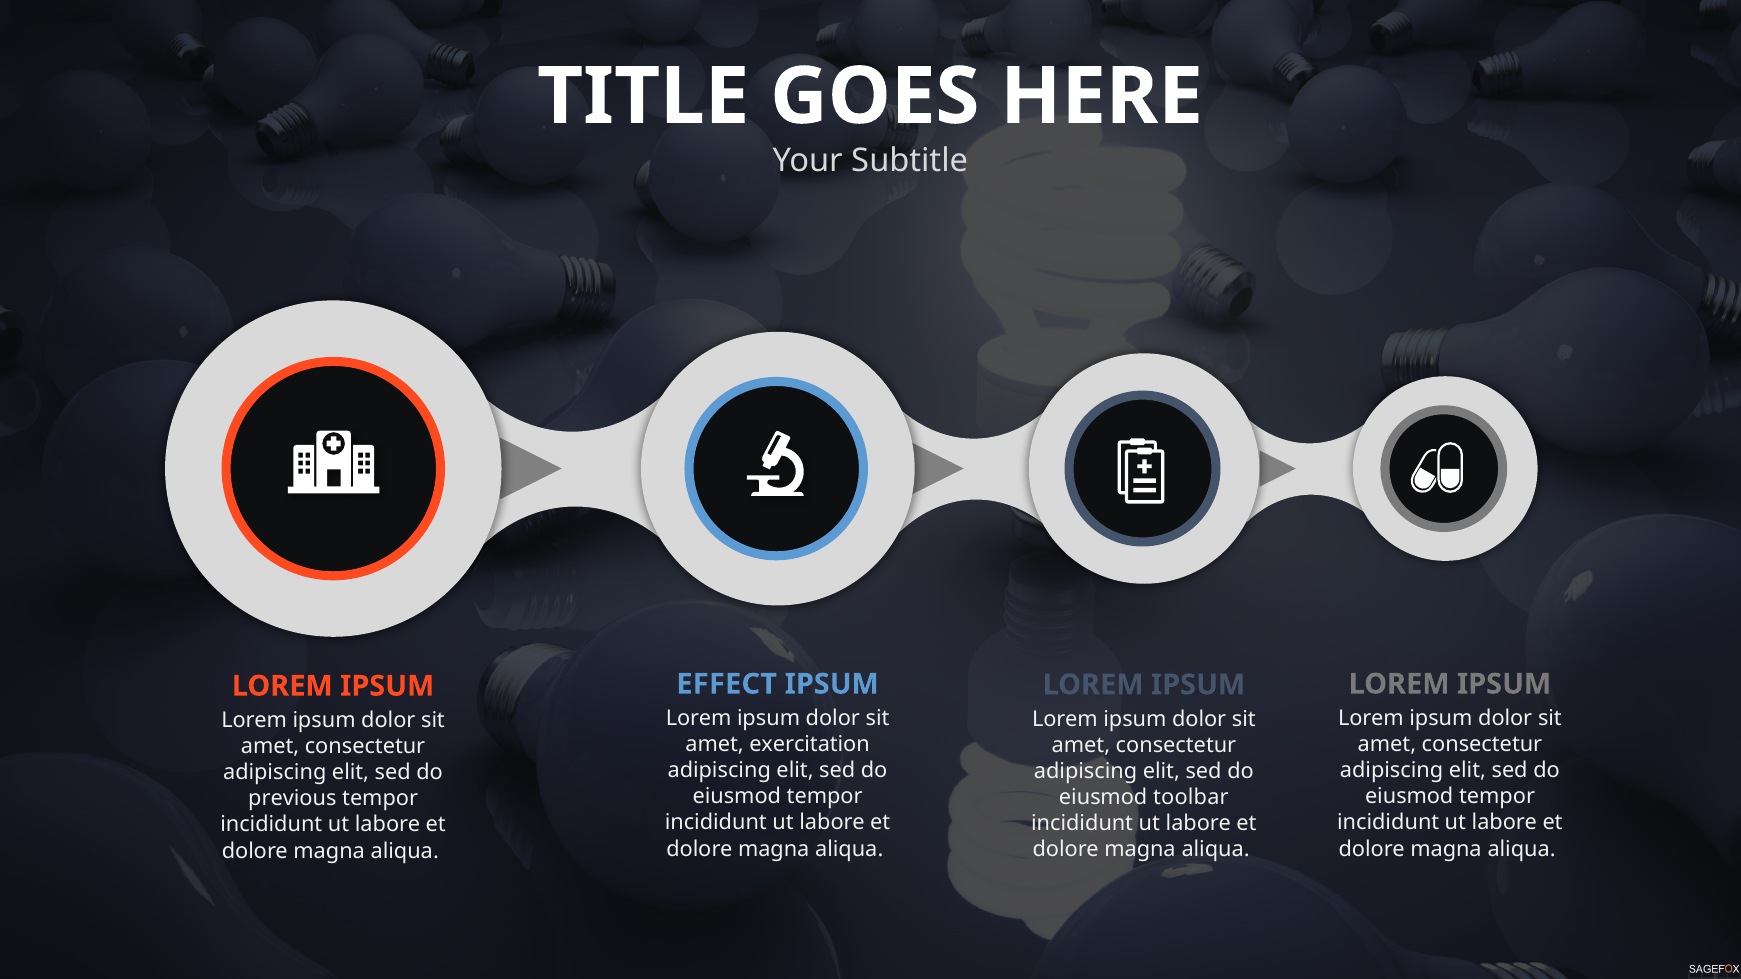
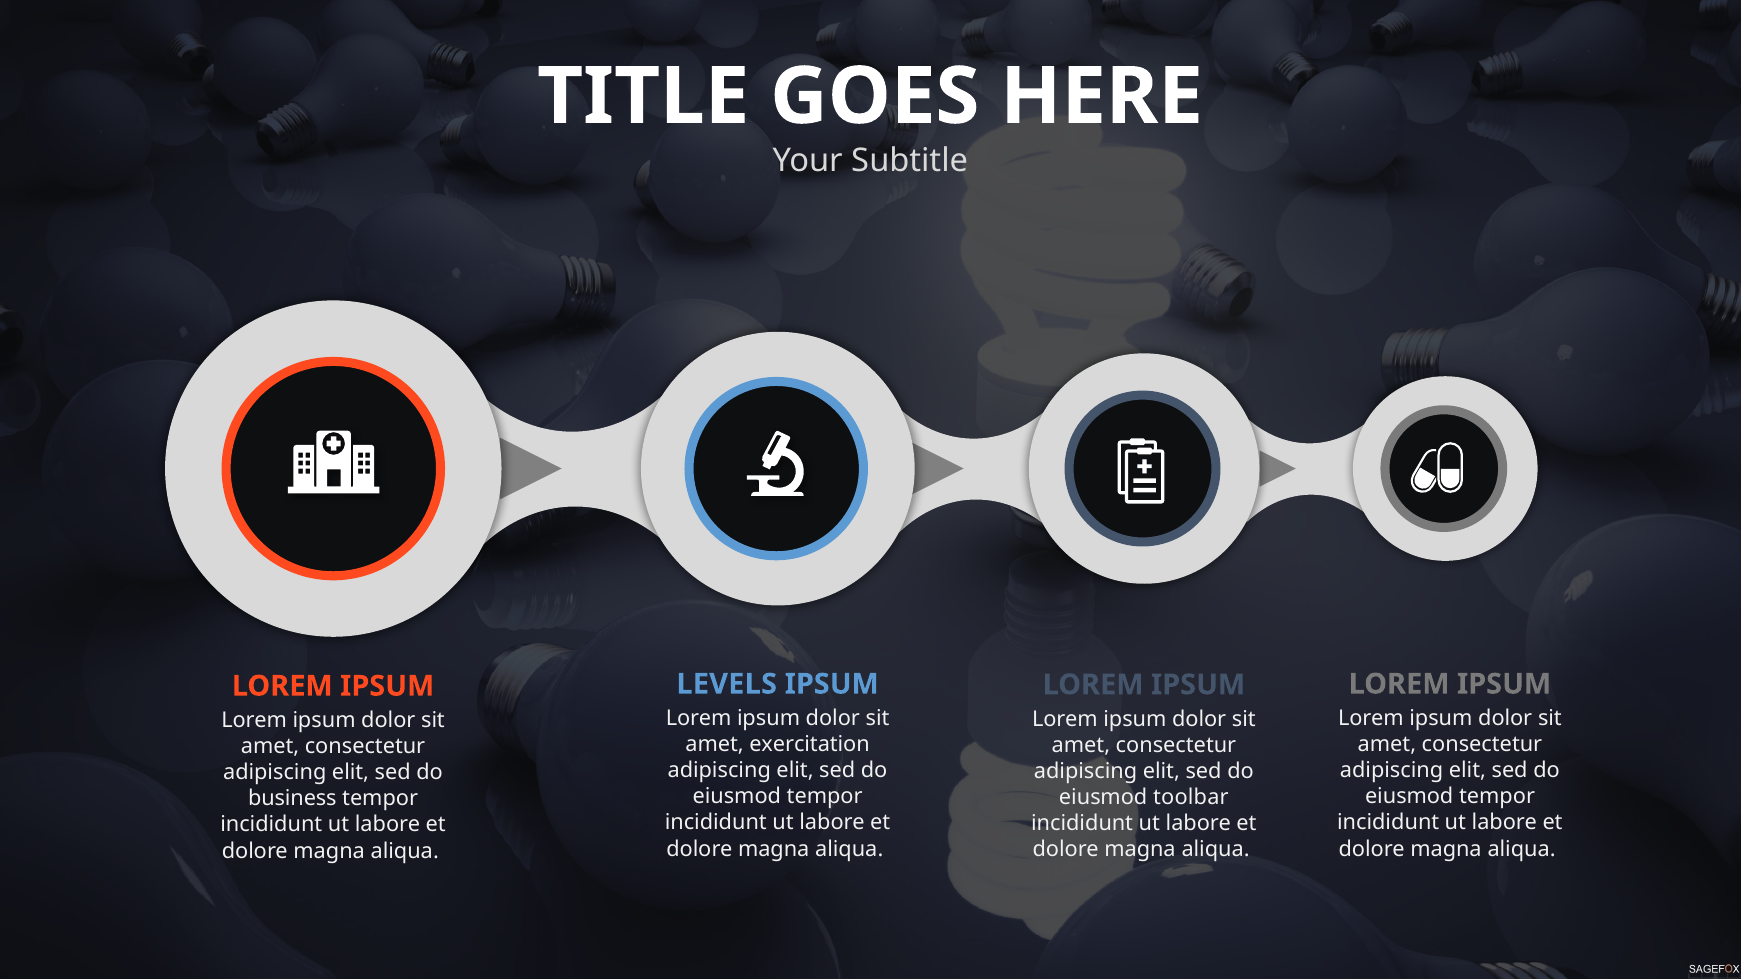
EFFECT: EFFECT -> LEVELS
previous: previous -> business
